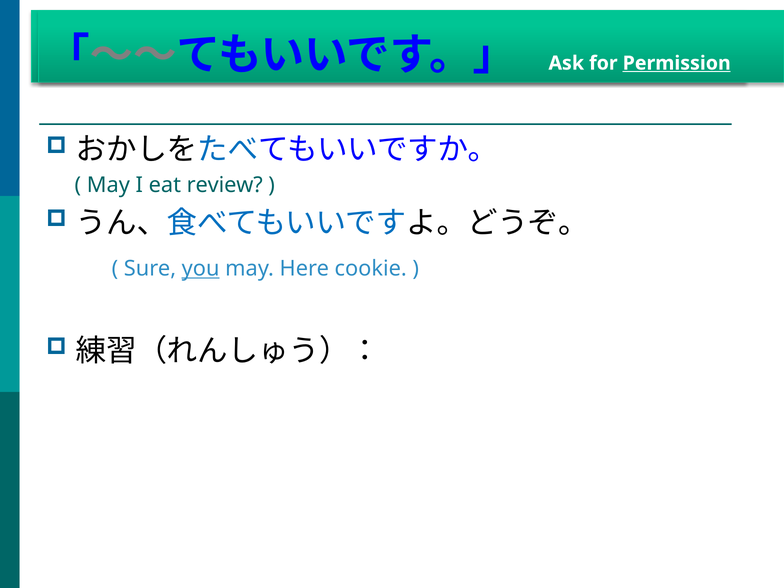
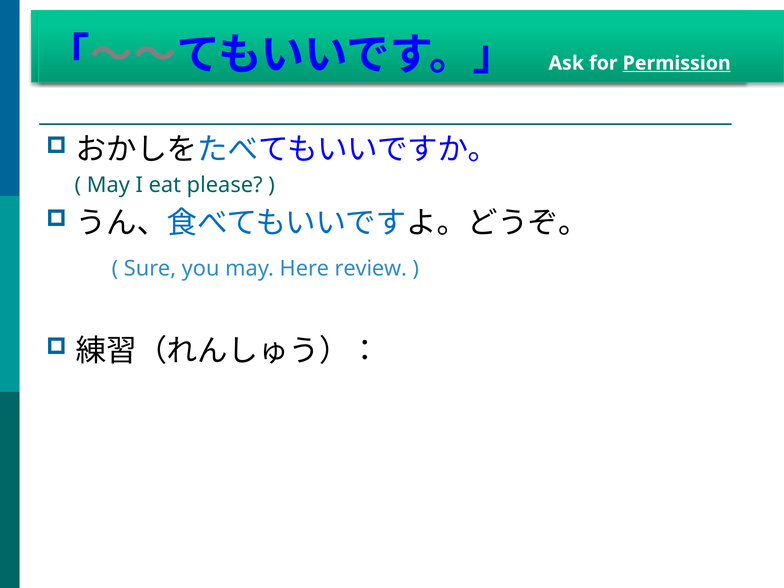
review: review -> please
you underline: present -> none
cookie: cookie -> review
